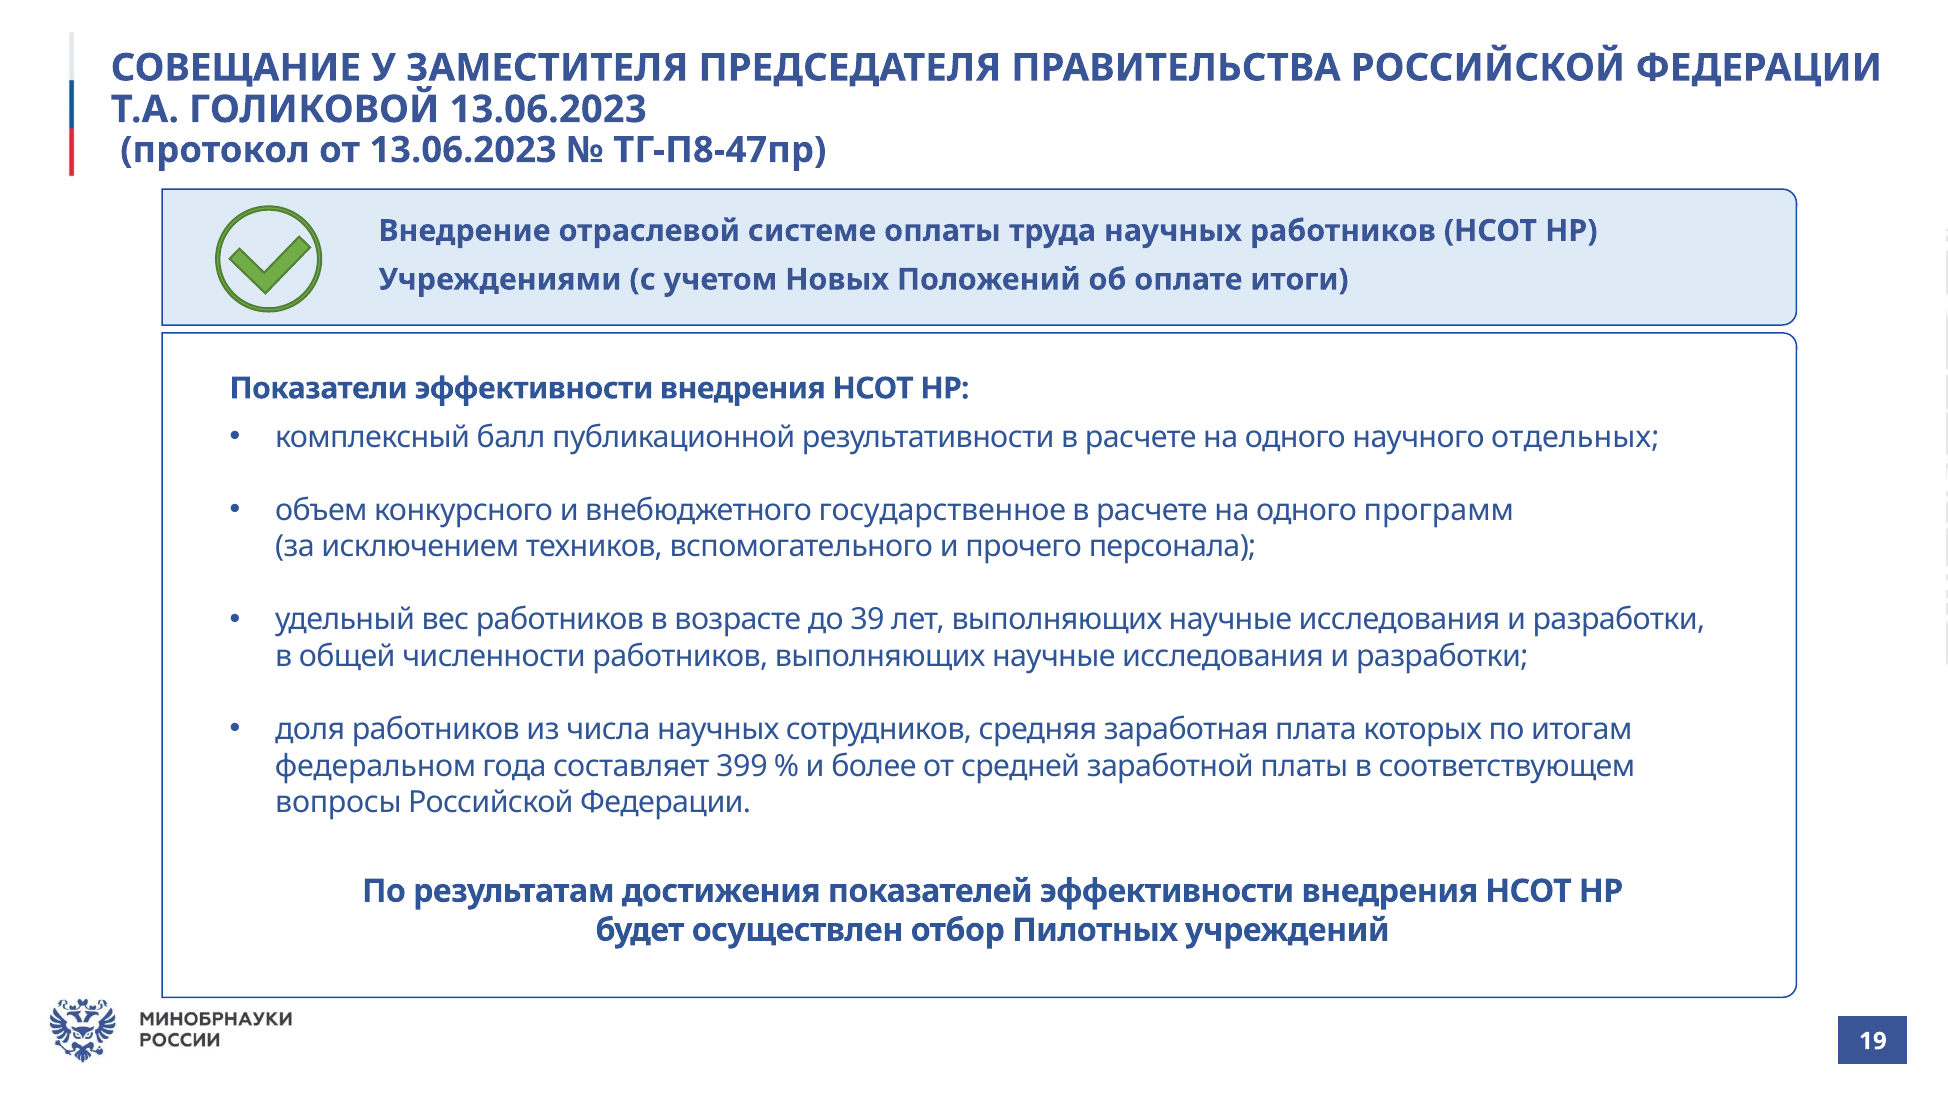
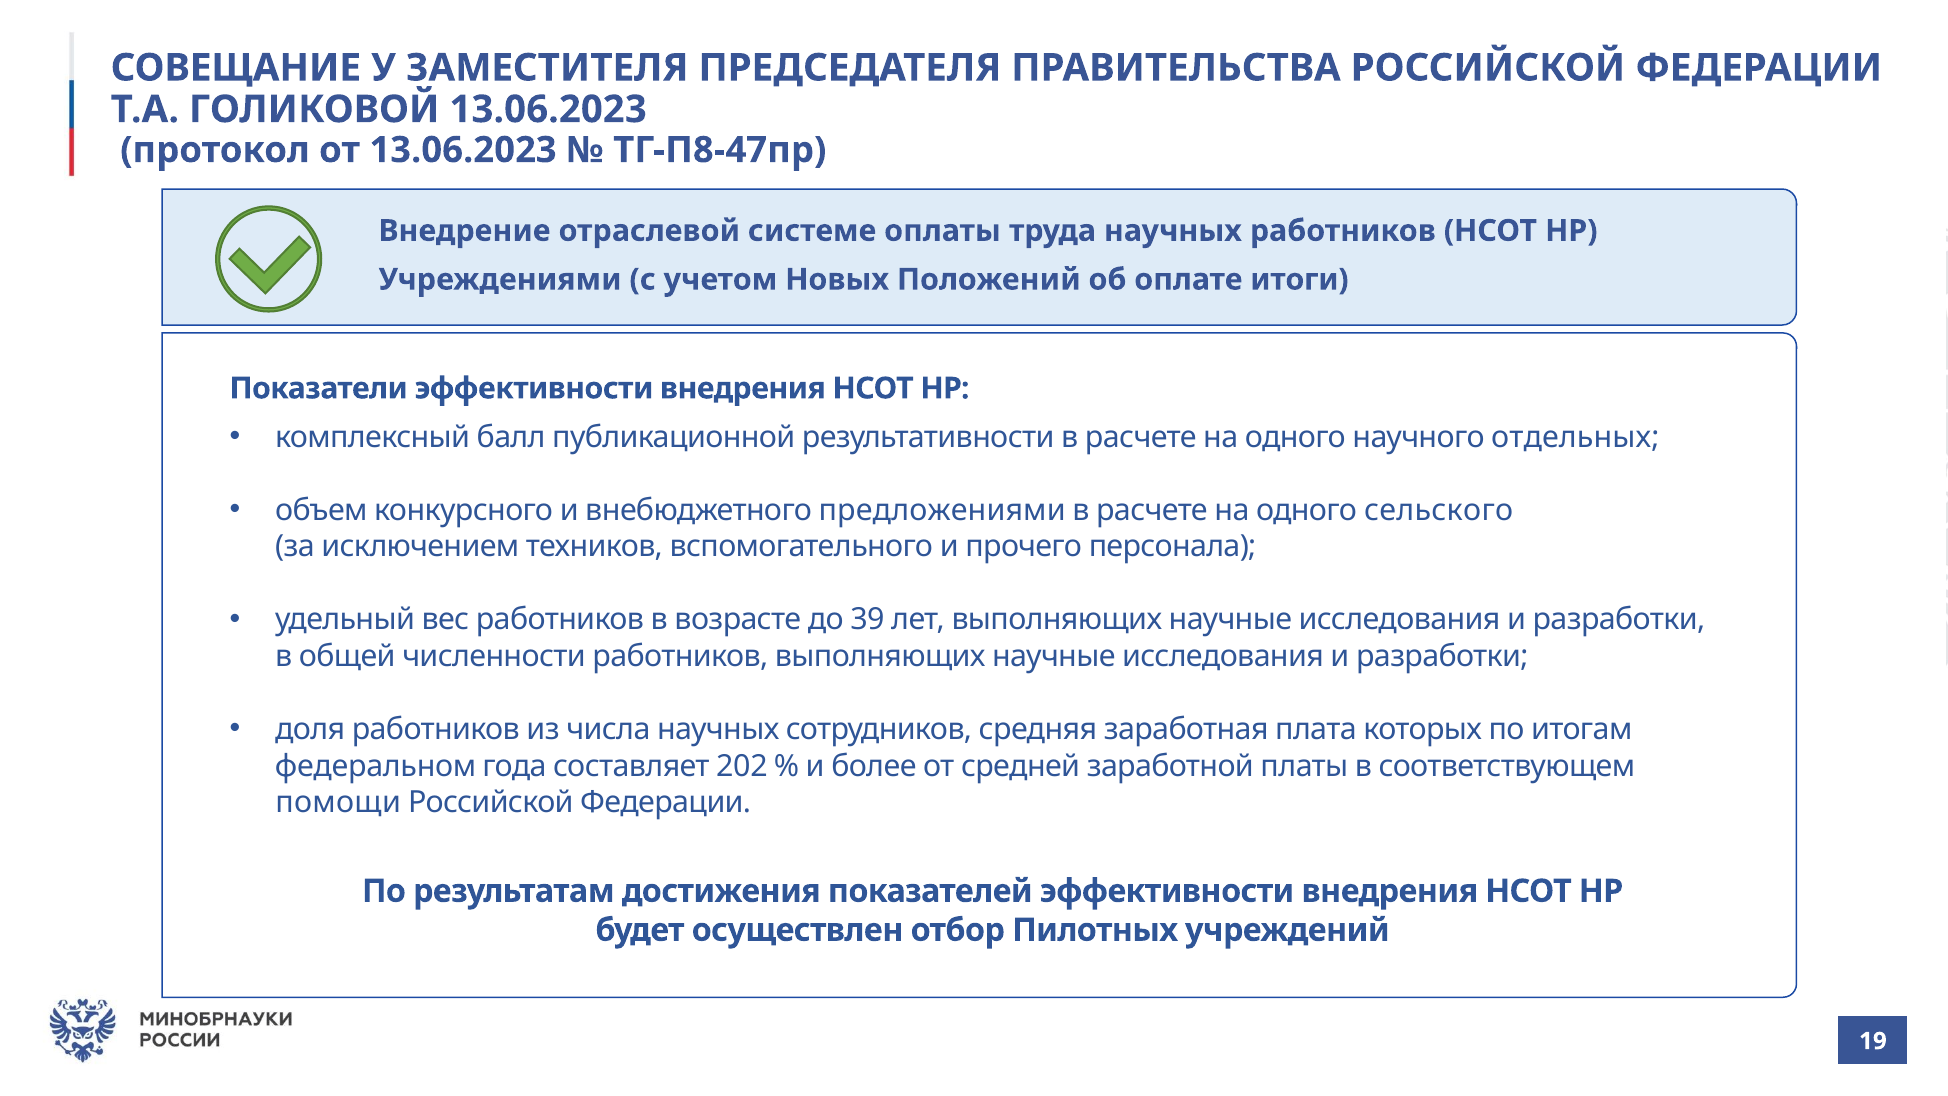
государственное: государственное -> предложениями
программ: программ -> сельского
399: 399 -> 202
вопросы: вопросы -> помощи
